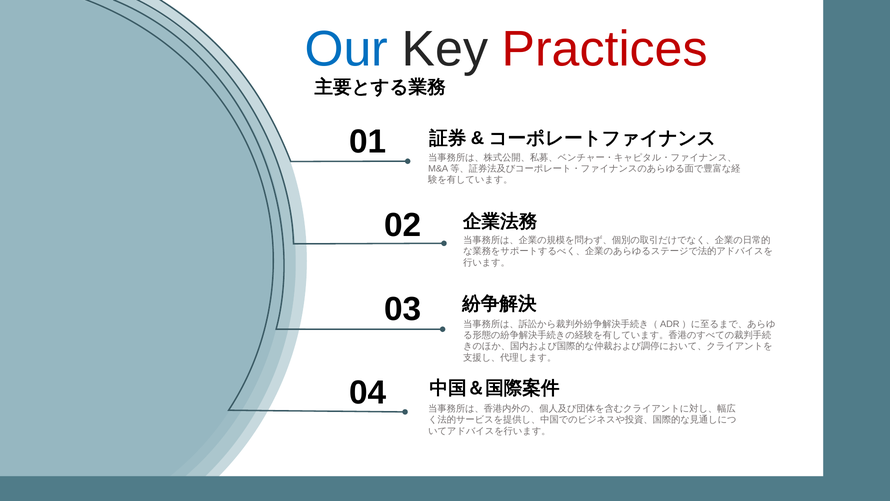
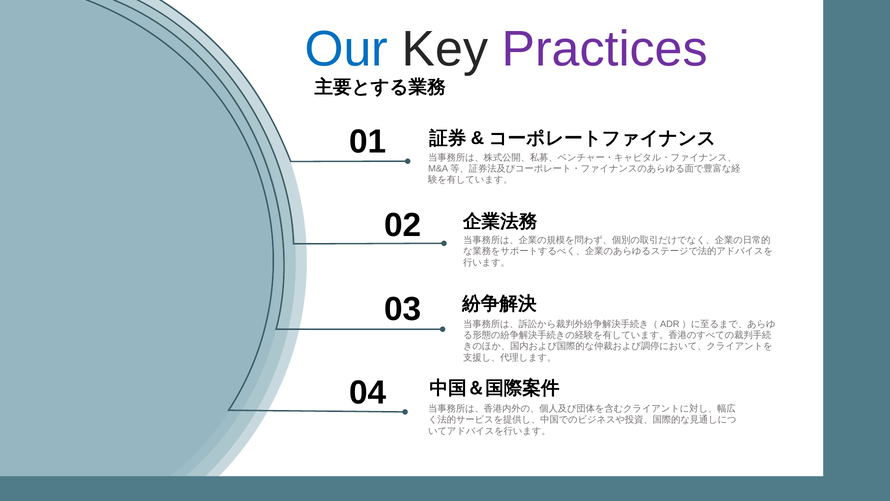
Practices colour: red -> purple
